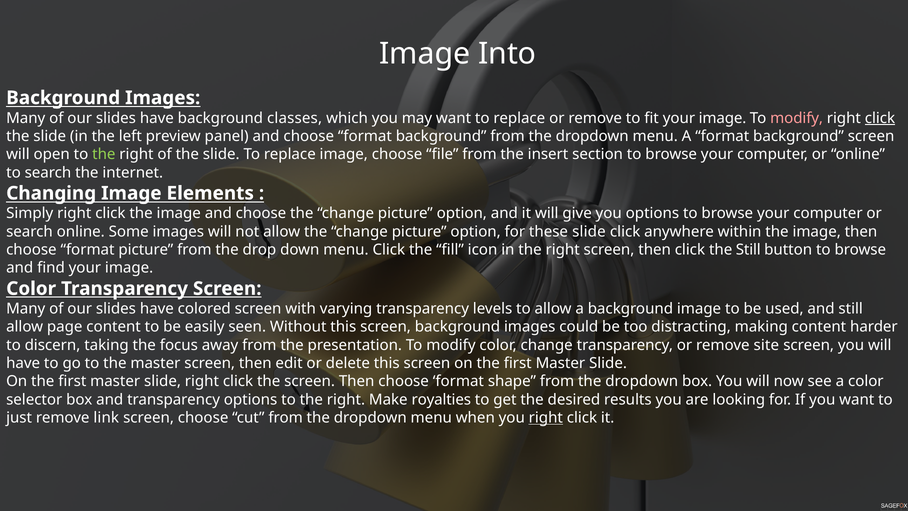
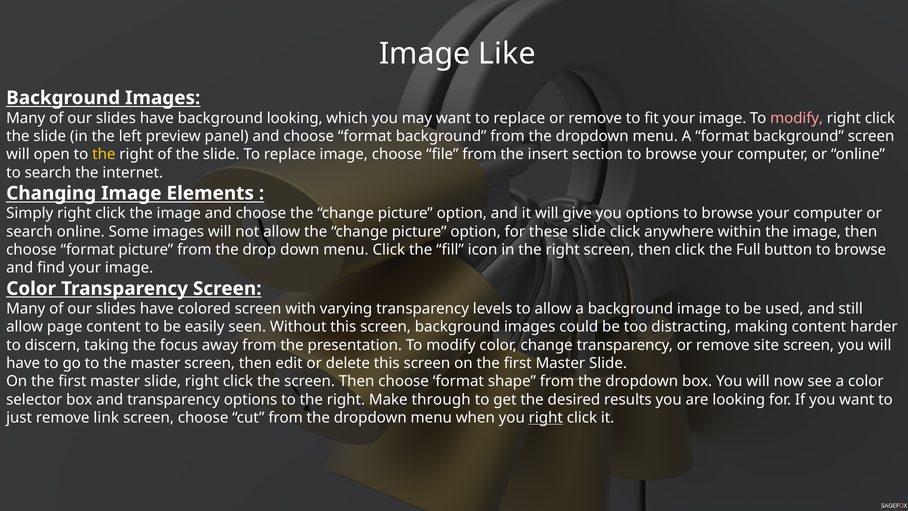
Into: Into -> Like
background classes: classes -> looking
click at (880, 118) underline: present -> none
the at (104, 154) colour: light green -> yellow
the Still: Still -> Full
royalties: royalties -> through
